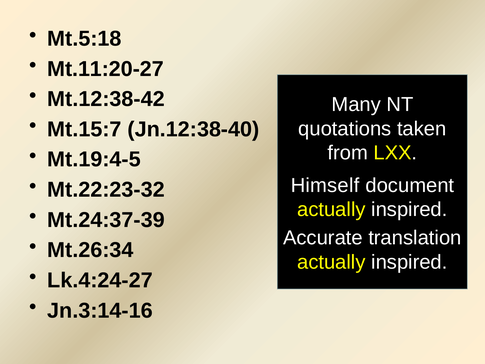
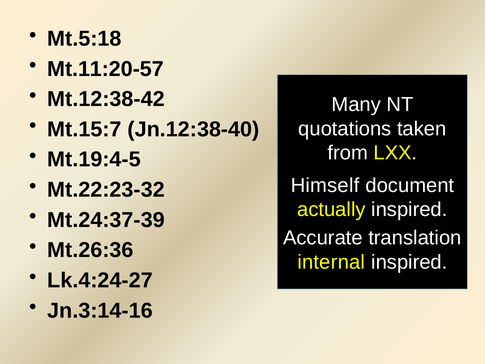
Mt.11:20-27: Mt.11:20-27 -> Mt.11:20-57
Mt.26:34: Mt.26:34 -> Mt.26:36
actually at (331, 262): actually -> internal
